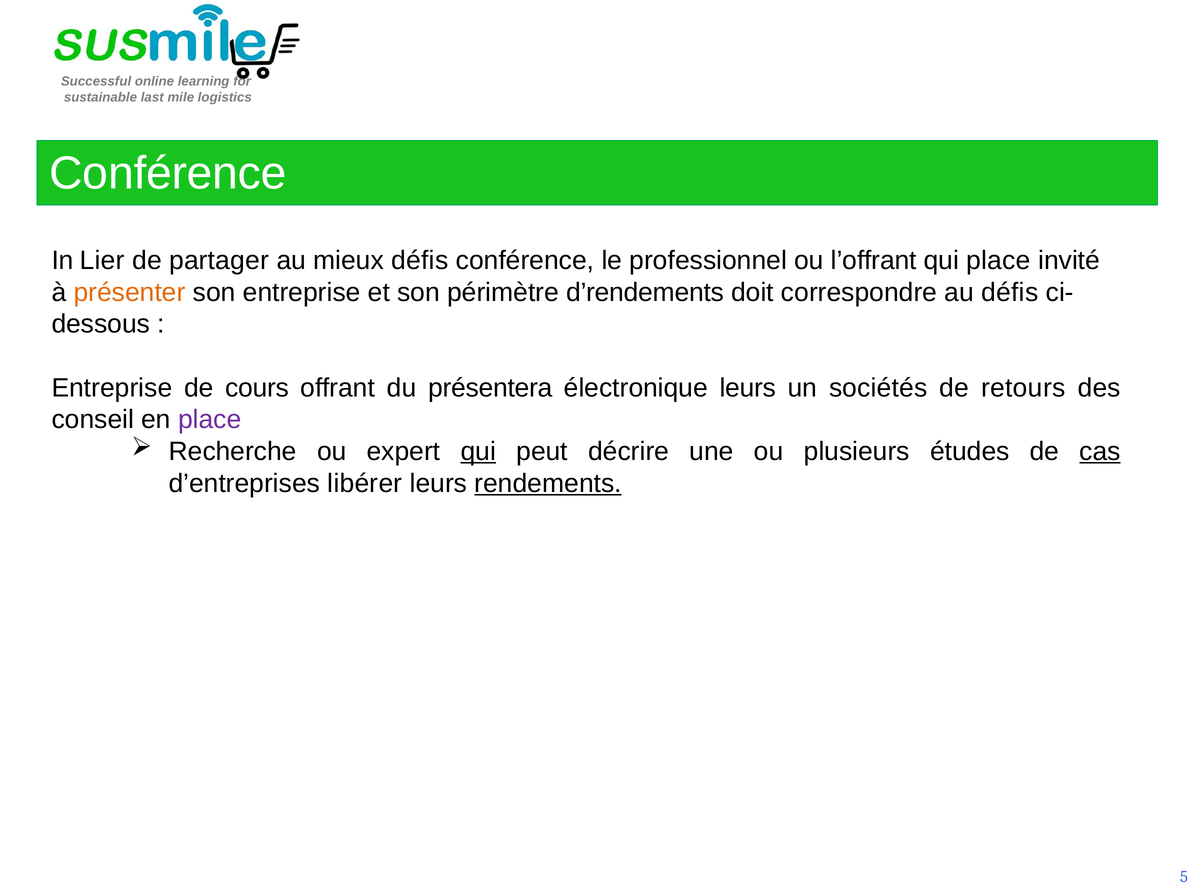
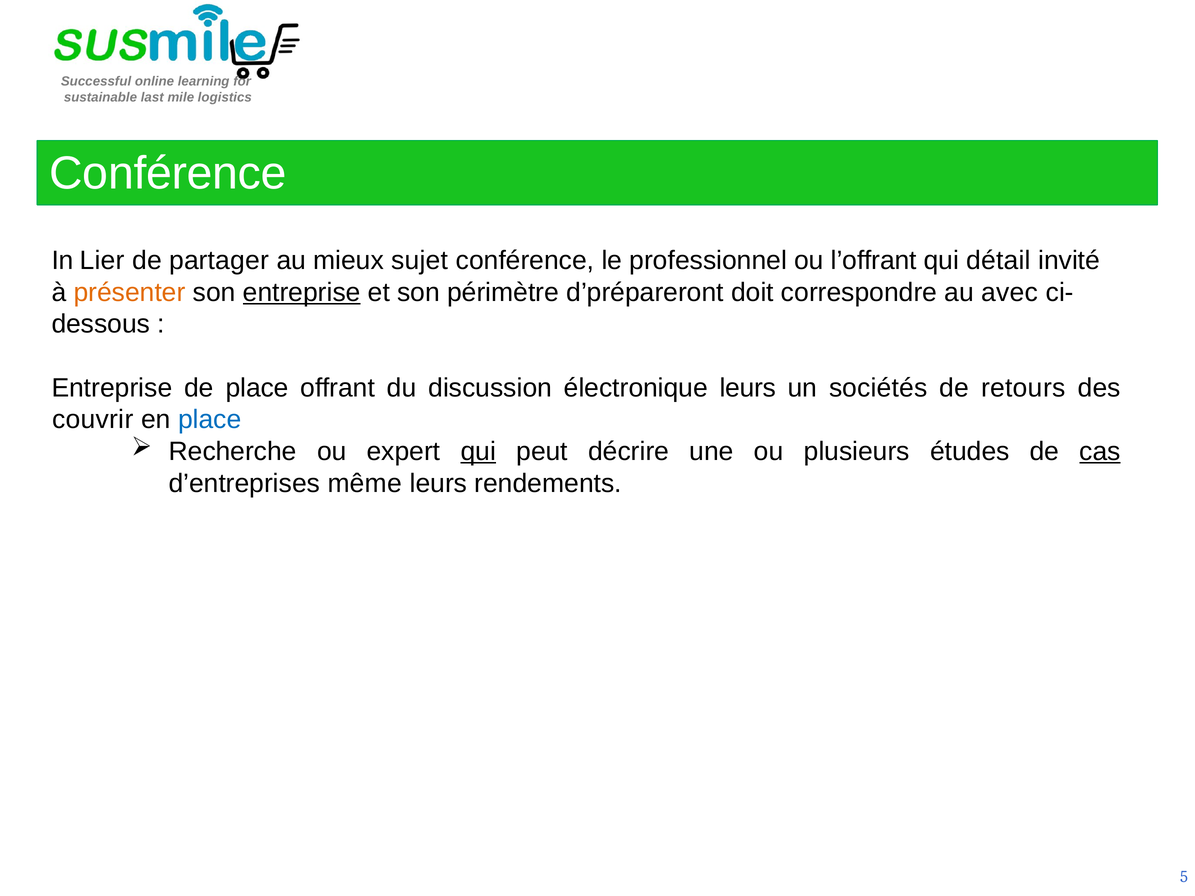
mieux défis: défis -> sujet
qui place: place -> détail
entreprise at (302, 292) underline: none -> present
d’rendements: d’rendements -> d’prépareront
au défis: défis -> avec
de cours: cours -> place
présentera: présentera -> discussion
conseil: conseil -> couvrir
place at (210, 420) colour: purple -> blue
libérer: libérer -> même
rendements underline: present -> none
